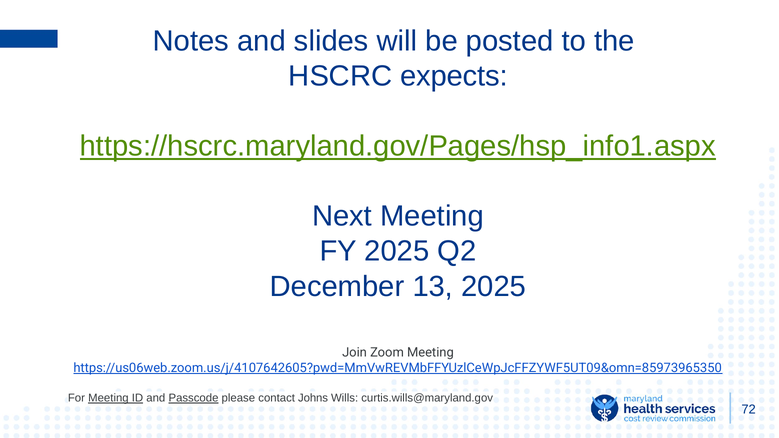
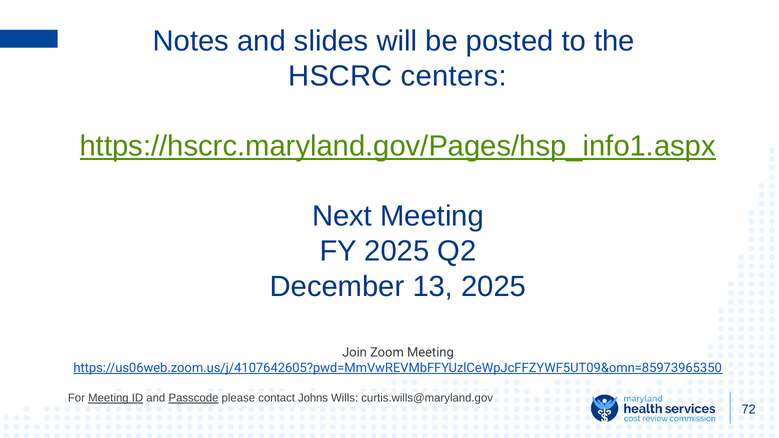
expects: expects -> centers
